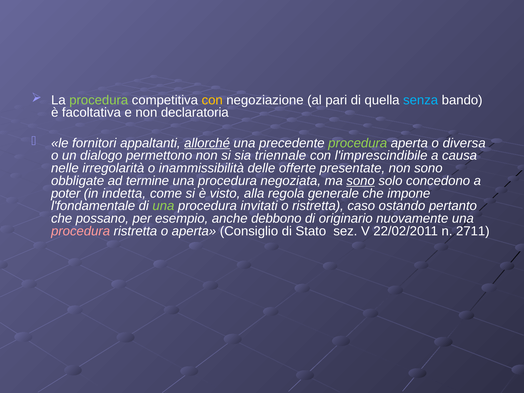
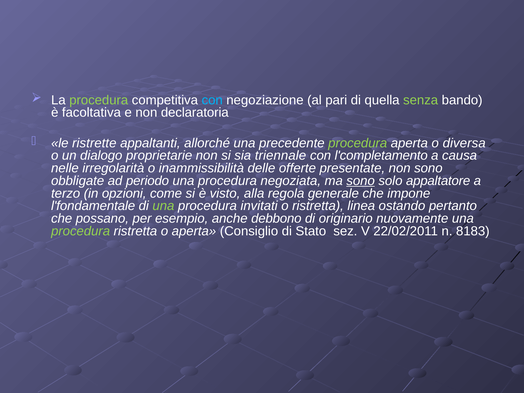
con at (212, 100) colour: yellow -> light blue
senza colour: light blue -> light green
fornitori: fornitori -> ristrette
allorché underline: present -> none
permettono: permettono -> proprietarie
l'imprescindibile: l'imprescindibile -> l'completamento
termine: termine -> periodo
concedono: concedono -> appaltatore
poter: poter -> terzo
indetta: indetta -> opzioni
caso: caso -> linea
procedura at (81, 231) colour: pink -> light green
2711: 2711 -> 8183
